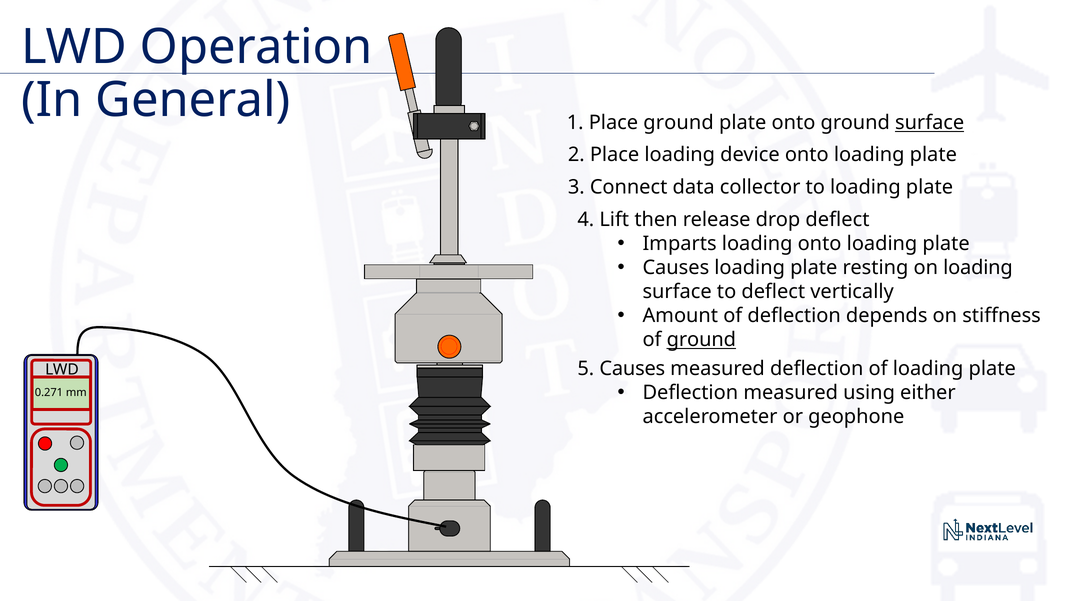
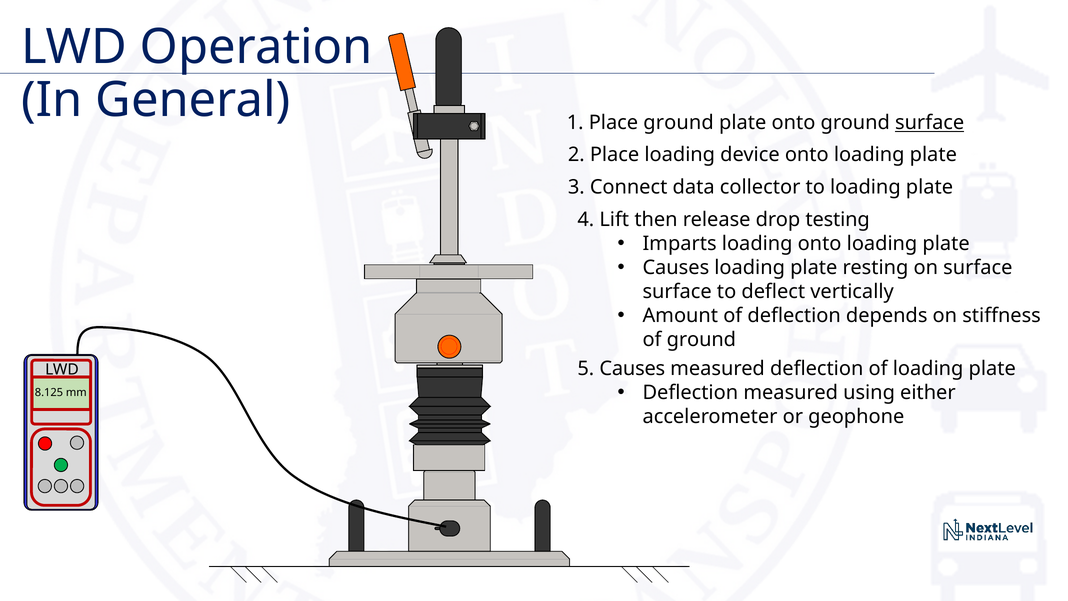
drop deflect: deflect -> testing
on loading: loading -> surface
ground at (701, 340) underline: present -> none
0.271: 0.271 -> 8.125
